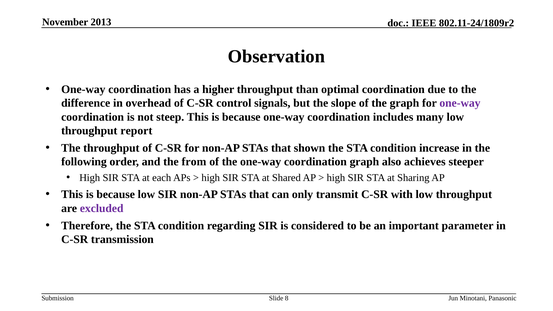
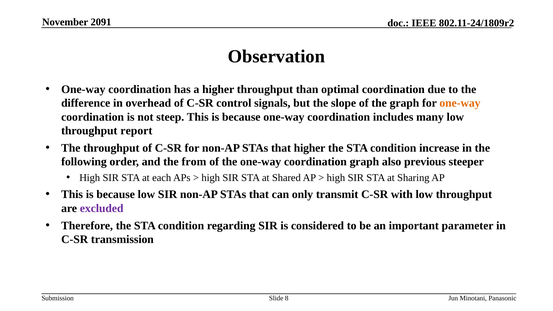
2013: 2013 -> 2091
one-way at (460, 103) colour: purple -> orange
that shown: shown -> higher
achieves: achieves -> previous
